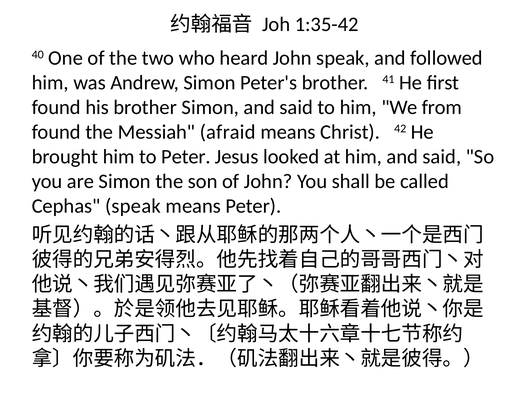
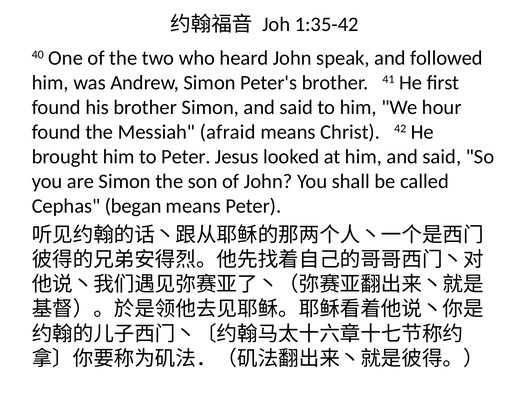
from: from -> hour
Cephas speak: speak -> began
